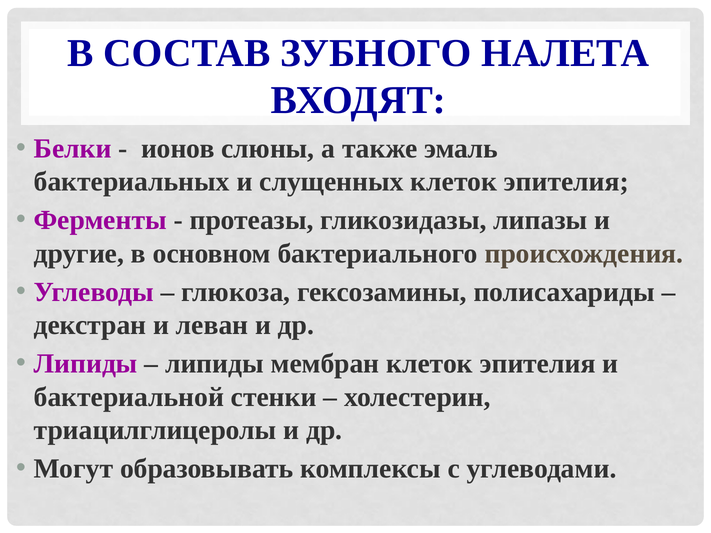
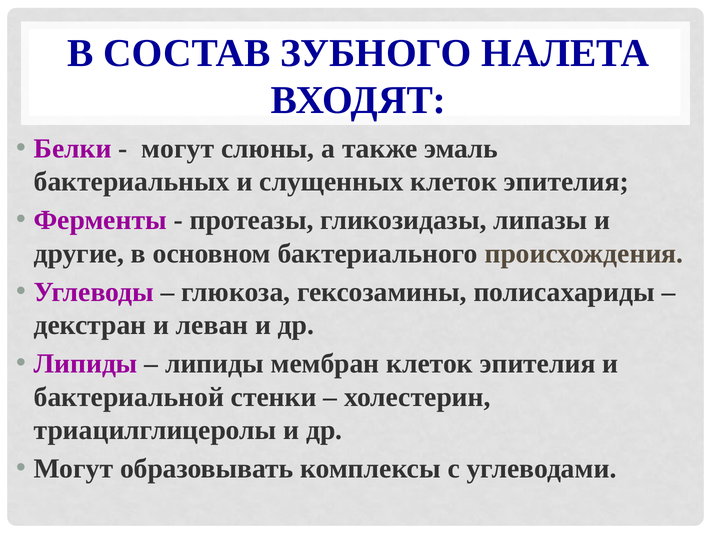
ионов at (178, 149): ионов -> могут
